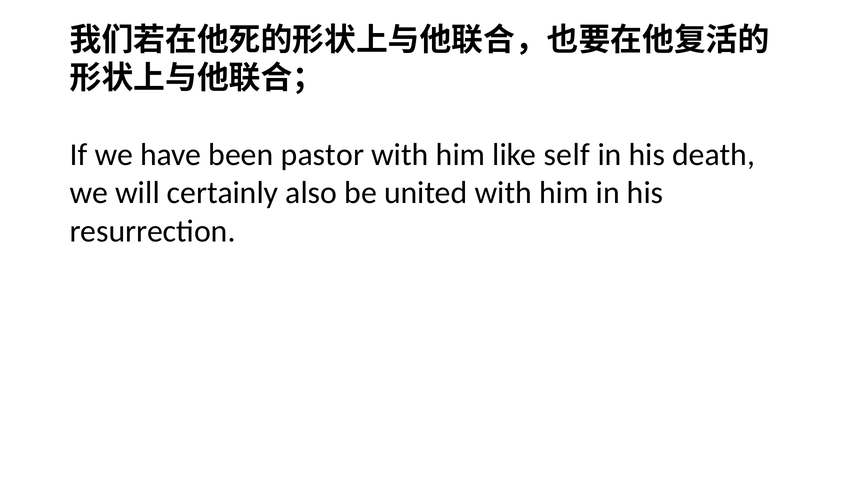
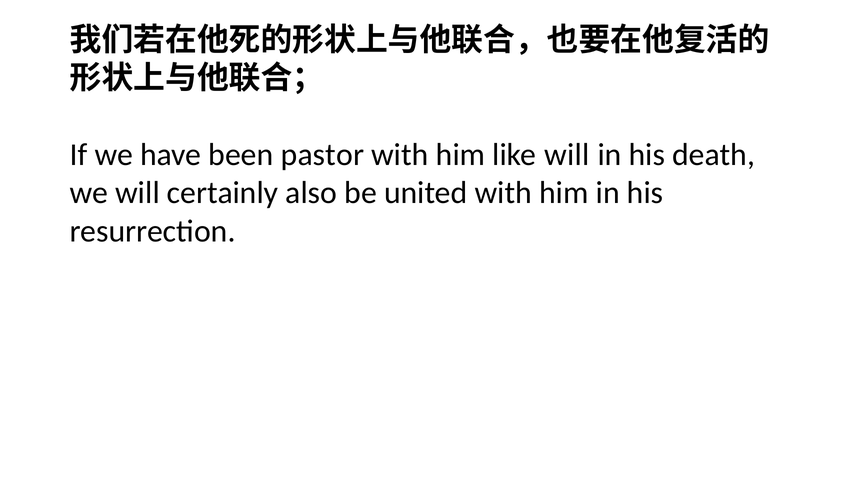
like self: self -> will
